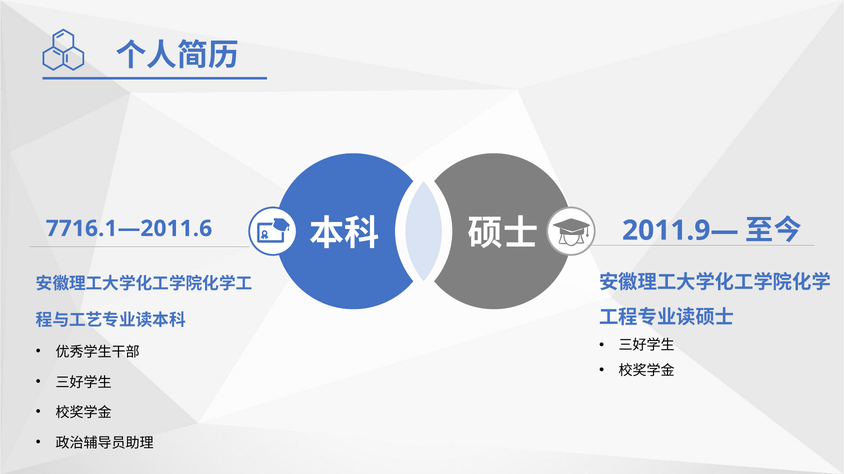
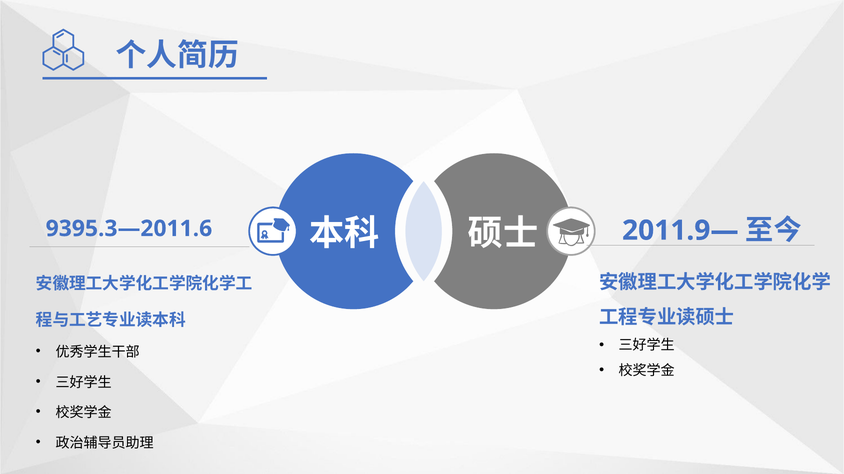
7716.1—2011.6: 7716.1—2011.6 -> 9395.3—2011.6
